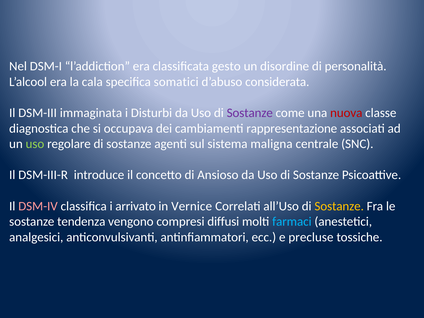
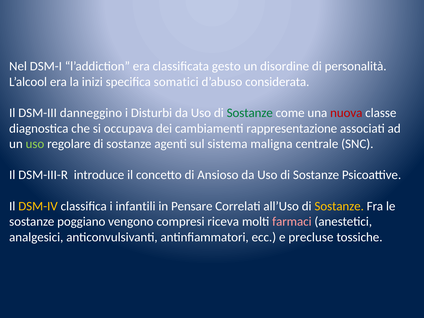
cala: cala -> inizi
immaginata: immaginata -> danneggino
Sostanze at (250, 113) colour: purple -> green
DSM-IV colour: pink -> yellow
arrivato: arrivato -> infantili
Vernice: Vernice -> Pensare
tendenza: tendenza -> poggiano
diffusi: diffusi -> riceva
farmaci colour: light blue -> pink
